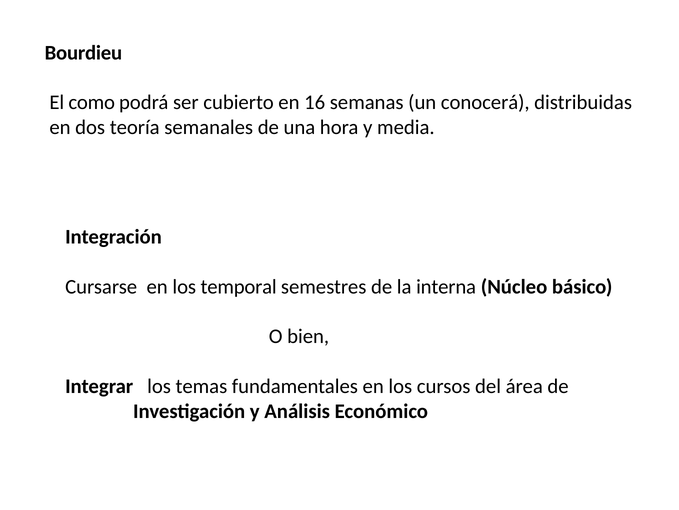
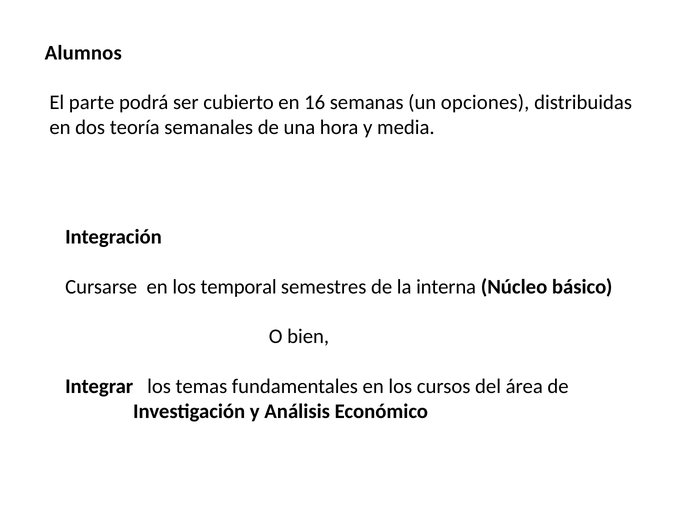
Bourdieu: Bourdieu -> Alumnos
como: como -> parte
conocerá: conocerá -> opciones
